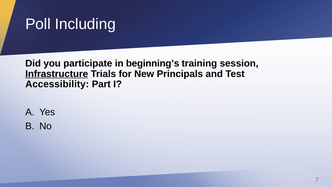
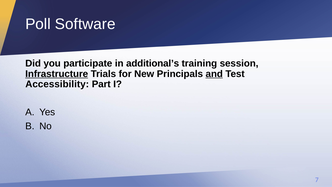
Including: Including -> Software
beginning’s: beginning’s -> additional’s
and underline: none -> present
